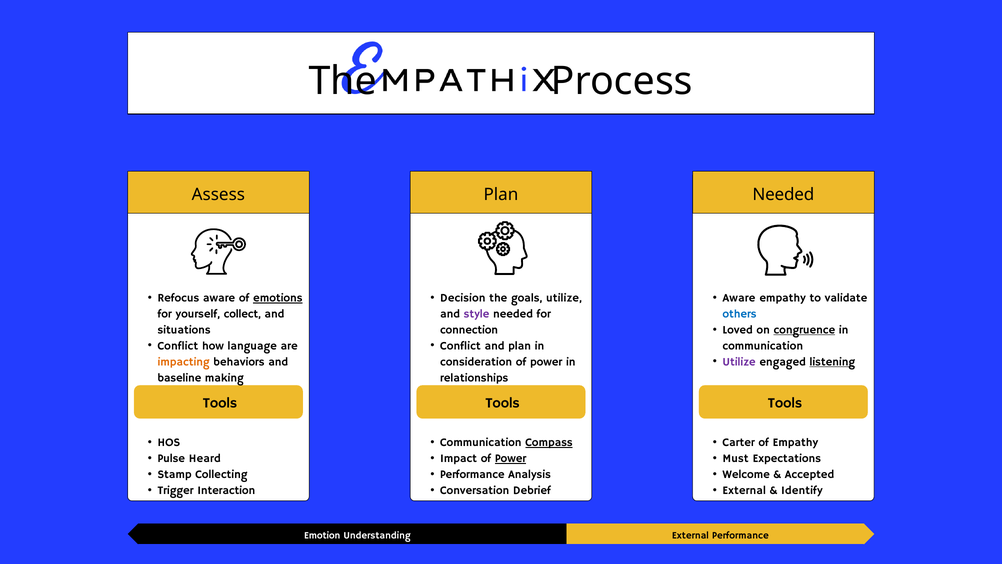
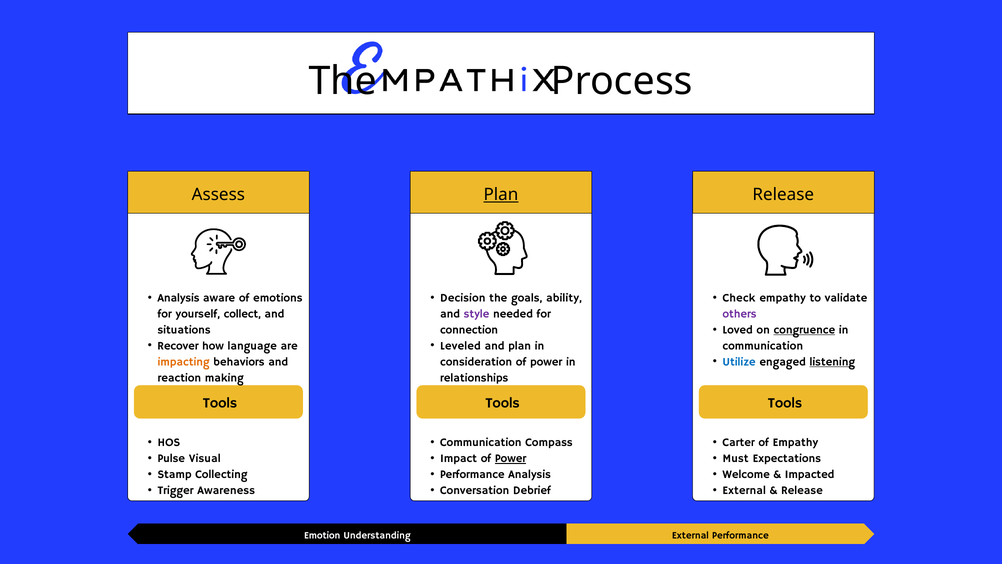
Plan at (501, 195) underline: none -> present
Needed at (783, 195): Needed -> Release
Refocus at (178, 298): Refocus -> Analysis
emotions underline: present -> none
goals utilize: utilize -> ability
Aware at (739, 298): Aware -> Check
others colour: blue -> purple
Conflict at (178, 346): Conflict -> Recover
Conflict at (460, 346): Conflict -> Leveled
Utilize at (739, 362) colour: purple -> blue
baseline: baseline -> reaction
Compass underline: present -> none
Heard: Heard -> Visual
Accepted: Accepted -> Impacted
Interaction: Interaction -> Awareness
Identify at (802, 490): Identify -> Release
